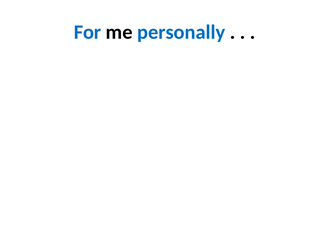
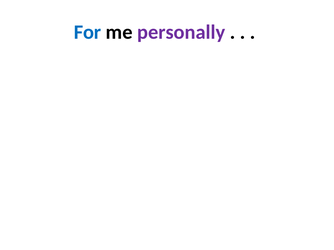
personally colour: blue -> purple
